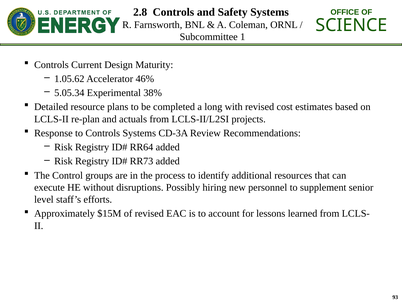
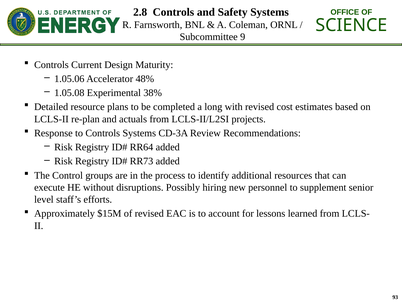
1: 1 -> 9
1.05.62: 1.05.62 -> 1.05.06
46%: 46% -> 48%
5.05.34: 5.05.34 -> 1.05.08
